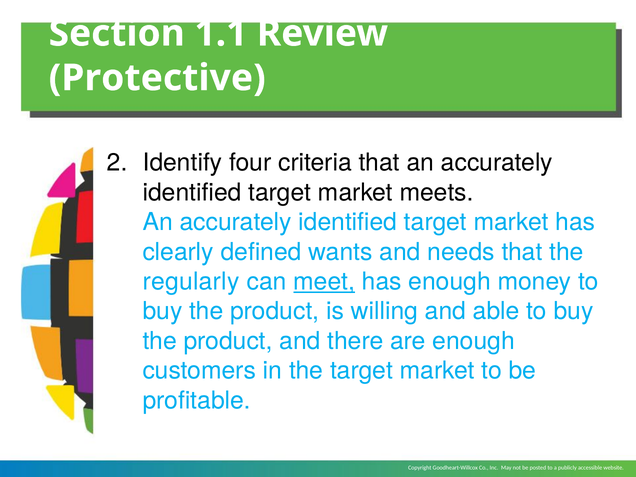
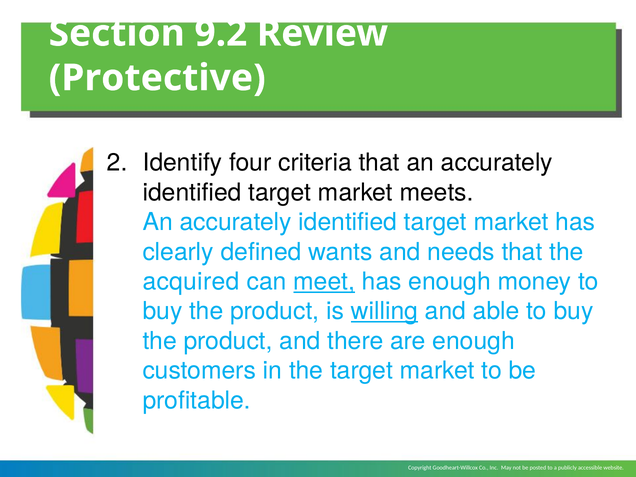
1.1: 1.1 -> 9.2
regularly: regularly -> acquired
willing underline: none -> present
